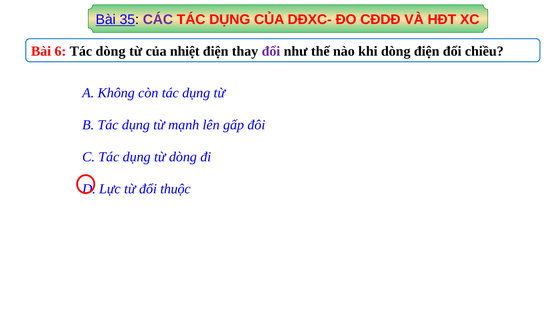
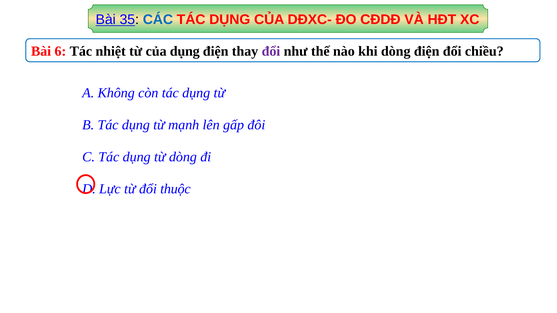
CÁC colour: purple -> blue
Tác dòng: dòng -> nhiệt
của nhiệt: nhiệt -> dụng
